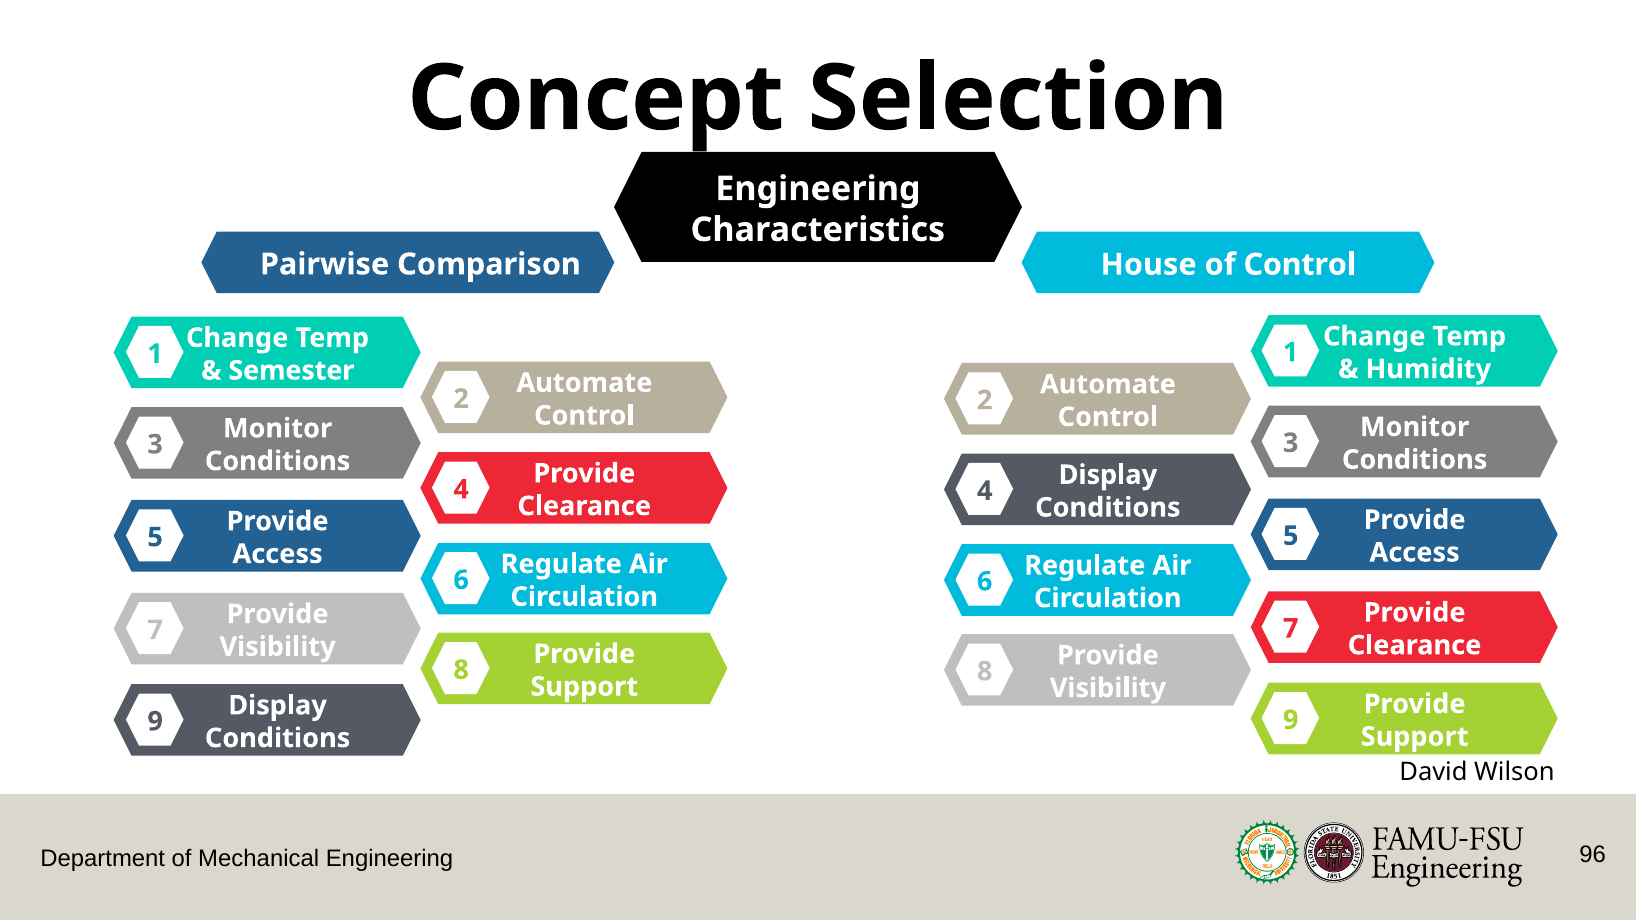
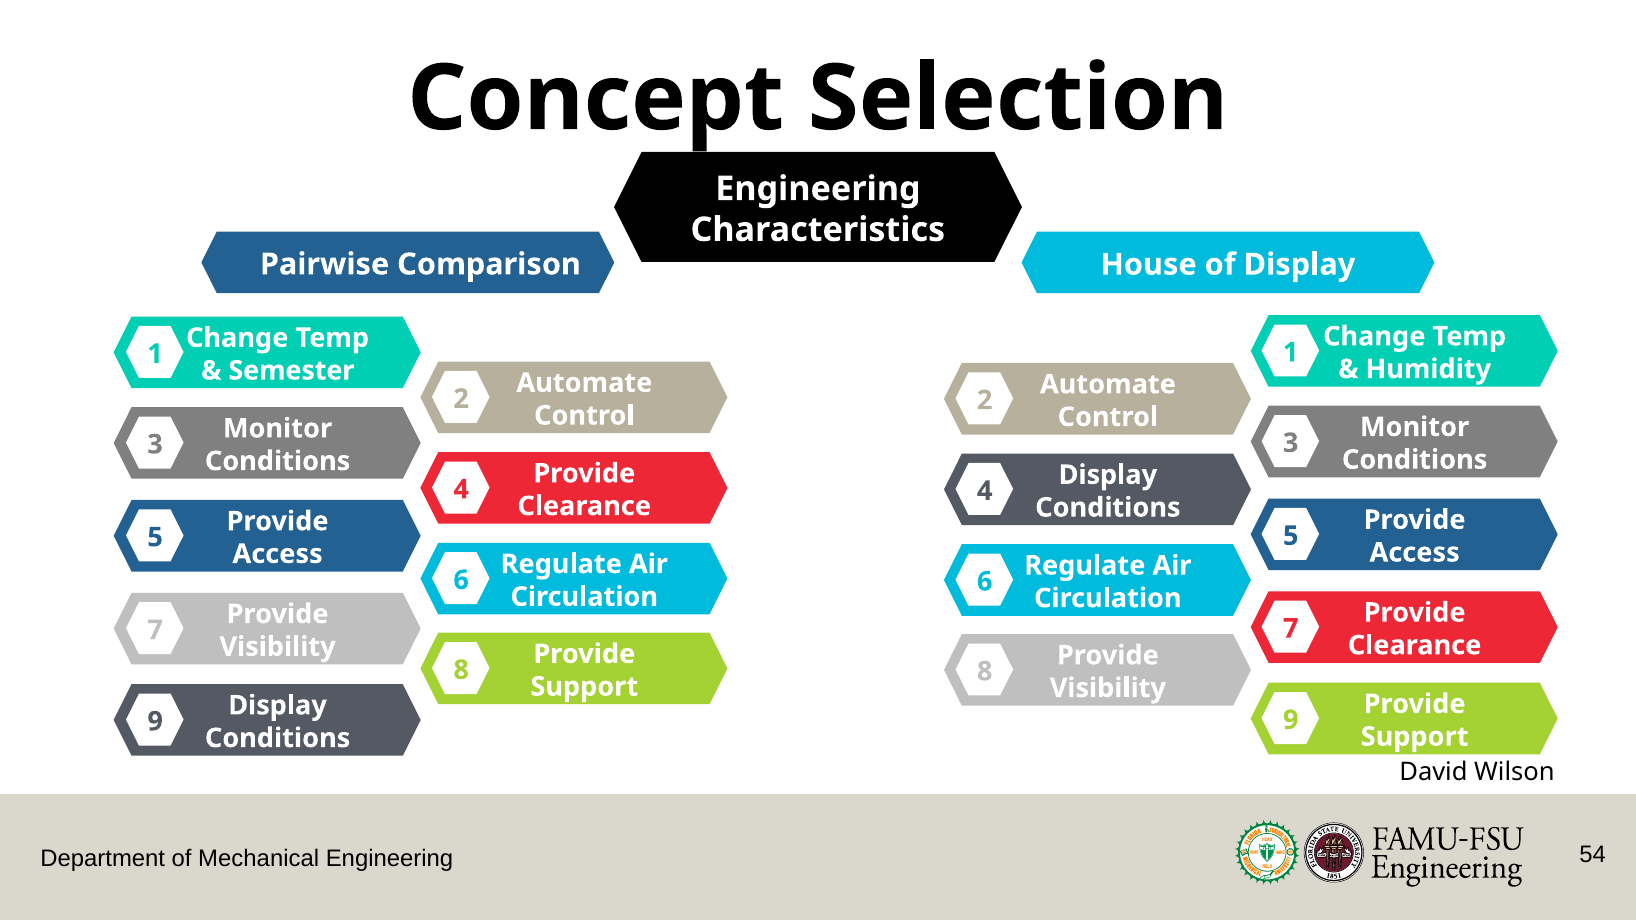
of Control: Control -> Display
96: 96 -> 54
